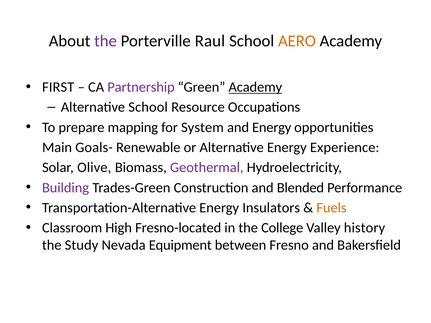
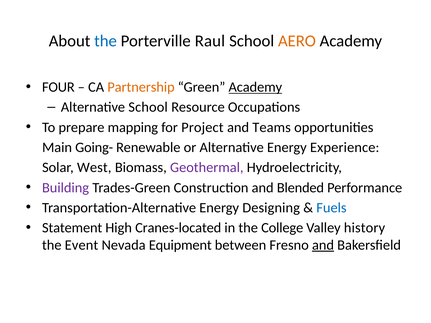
the at (106, 41) colour: purple -> blue
FIRST: FIRST -> FOUR
Partnership colour: purple -> orange
System: System -> Project
and Energy: Energy -> Teams
Goals-: Goals- -> Going-
Olive: Olive -> West
Insulators: Insulators -> Designing
Fuels colour: orange -> blue
Classroom: Classroom -> Statement
Fresno-located: Fresno-located -> Cranes-located
Study: Study -> Event
and at (323, 245) underline: none -> present
